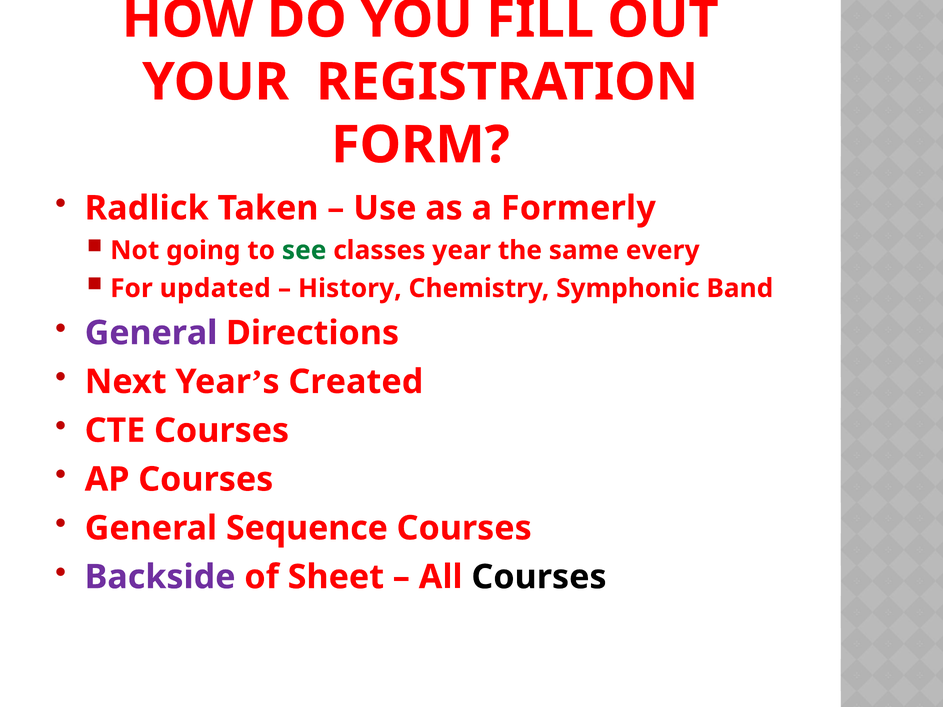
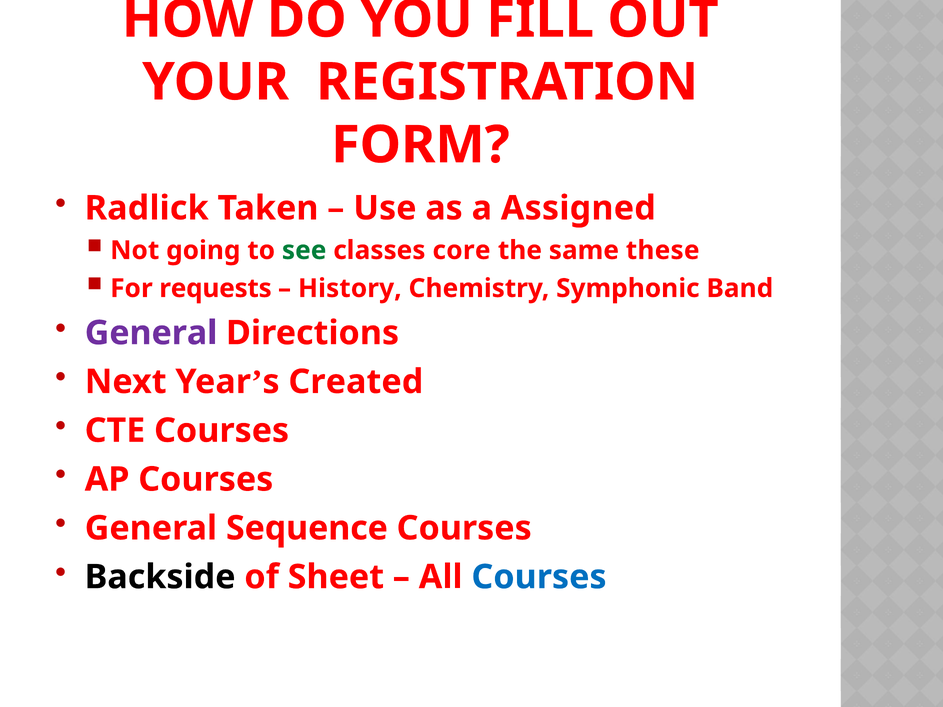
Formerly: Formerly -> Assigned
classes year: year -> core
every: every -> these
updated: updated -> requests
Backside colour: purple -> black
Courses at (539, 577) colour: black -> blue
